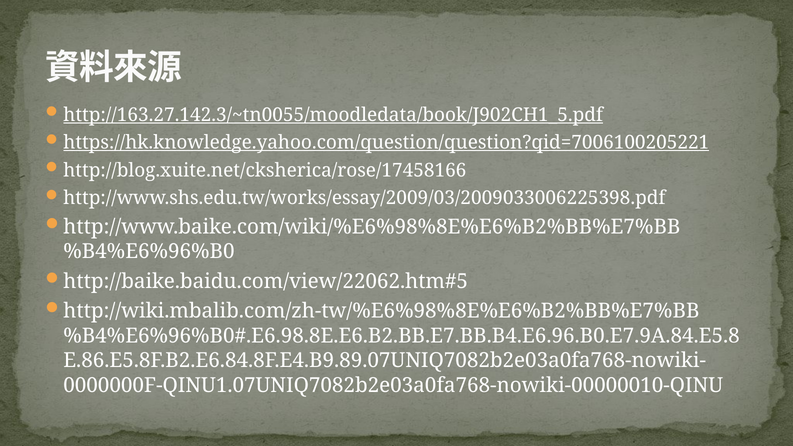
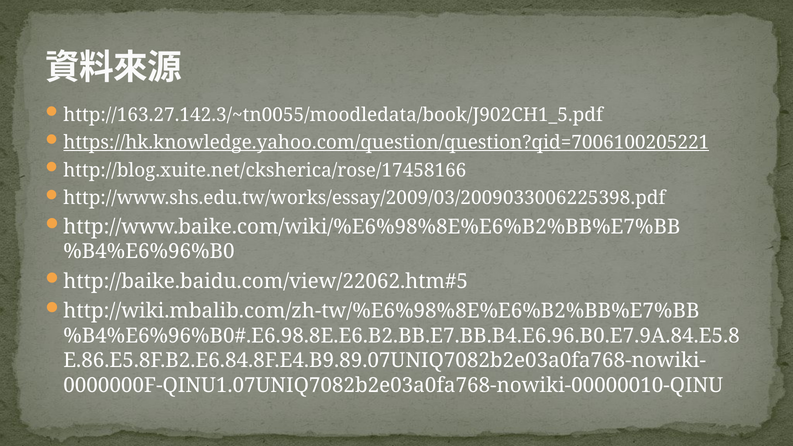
http://163.27.142.3/~tn0055/moodledata/book/J902CH1_5.pdf underline: present -> none
